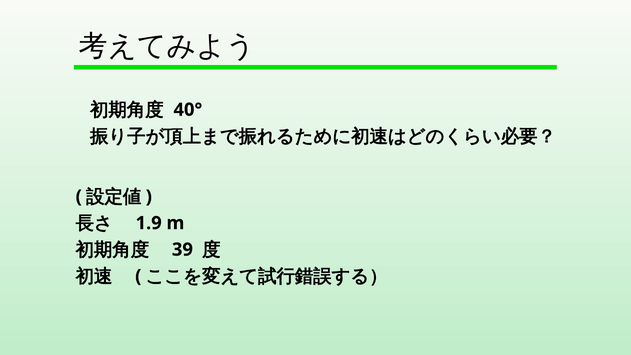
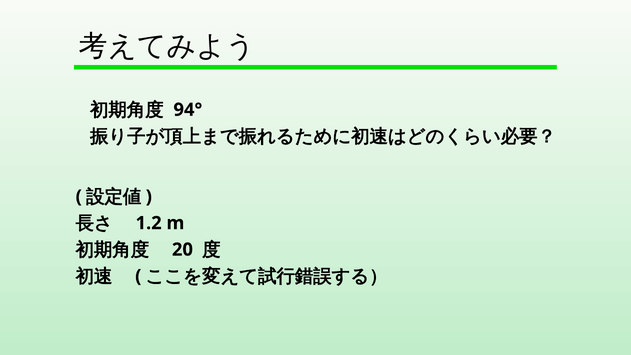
40°: 40° -> 94°
1.9: 1.9 -> 1.2
39: 39 -> 20
